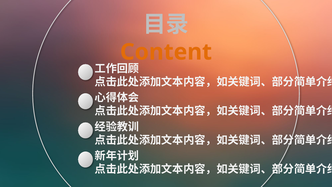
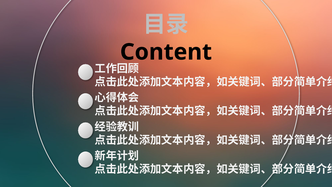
Content colour: orange -> black
